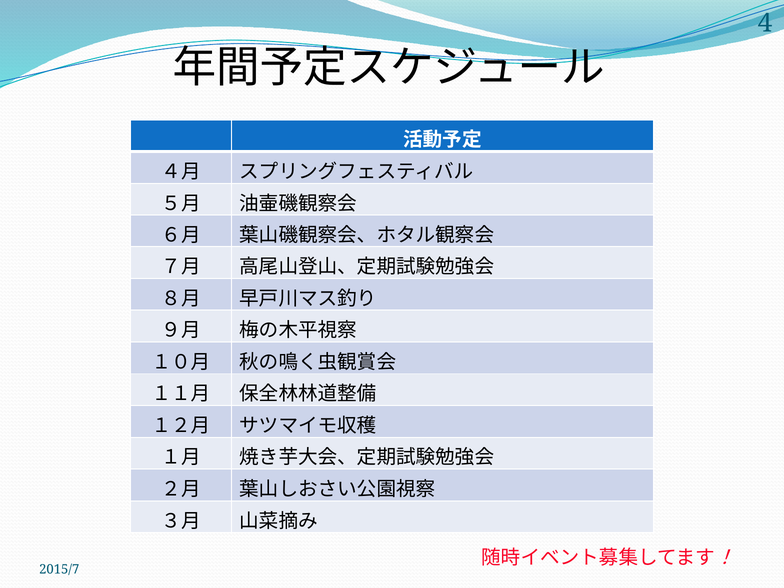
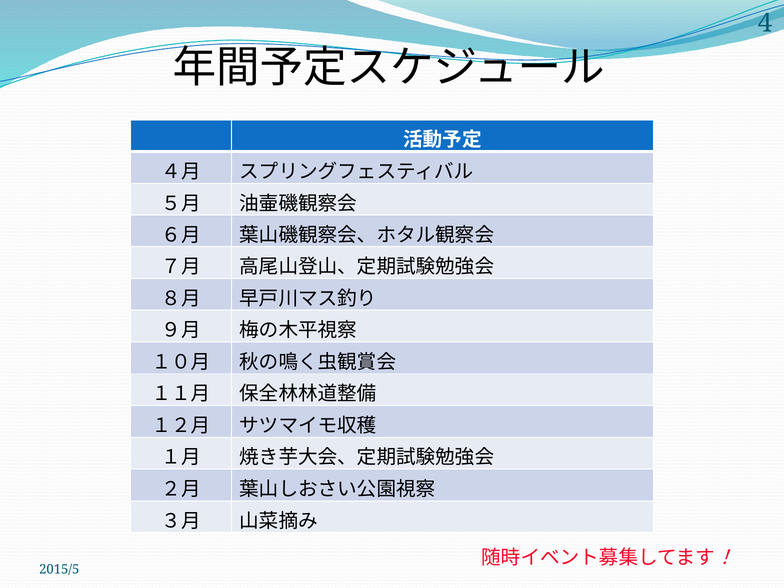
2015/7: 2015/7 -> 2015/5
